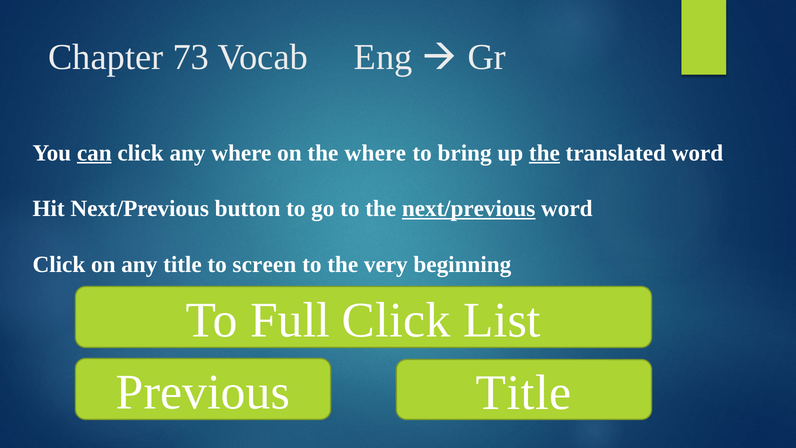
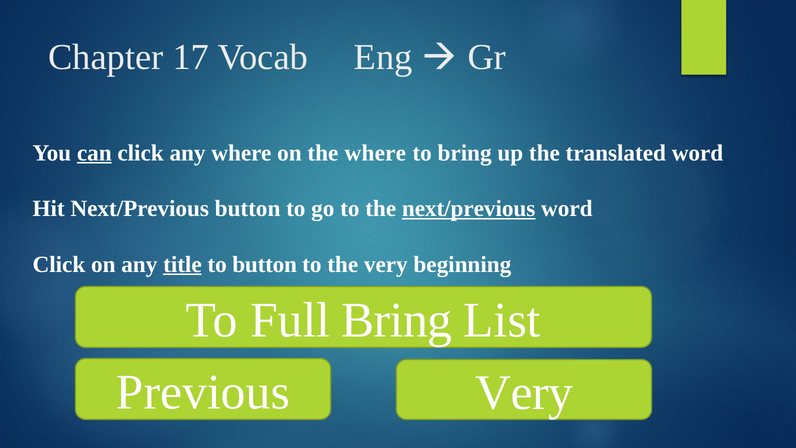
73: 73 -> 17
the at (544, 153) underline: present -> none
title at (182, 264) underline: none -> present
to screen: screen -> button
Full Click: Click -> Bring
Previous Title: Title -> Very
